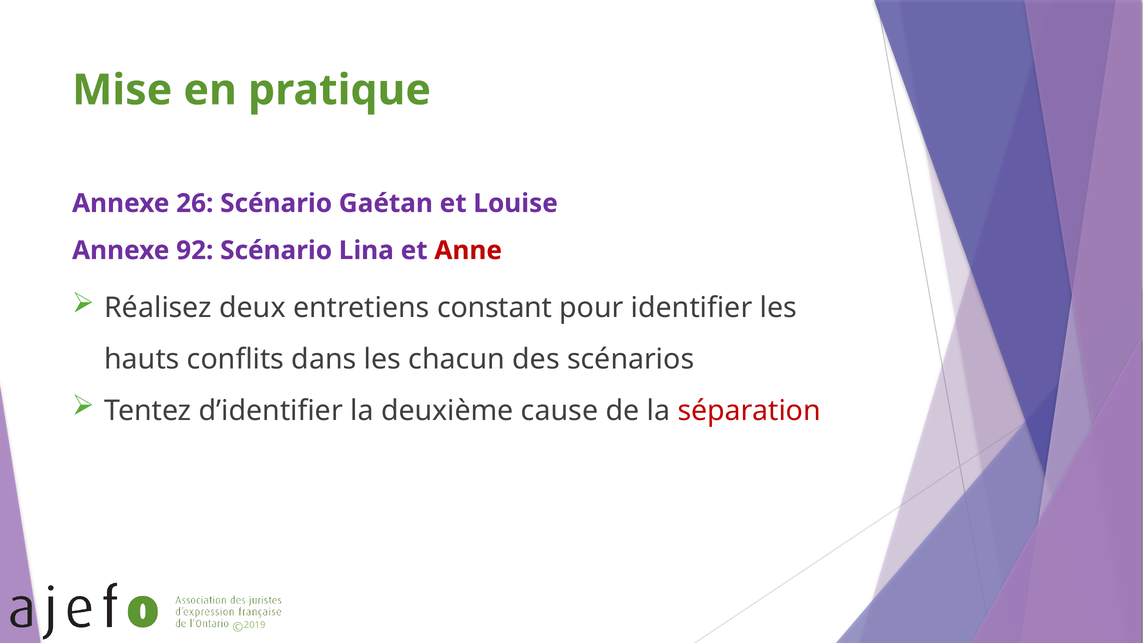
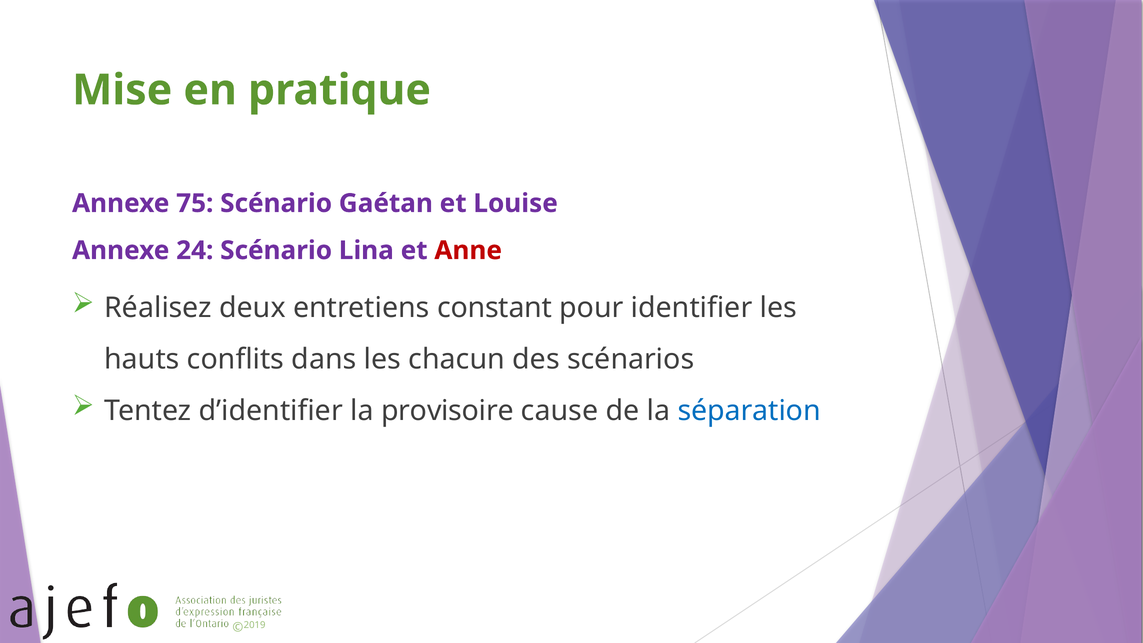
26: 26 -> 75
92: 92 -> 24
deuxième: deuxième -> provisoire
séparation colour: red -> blue
